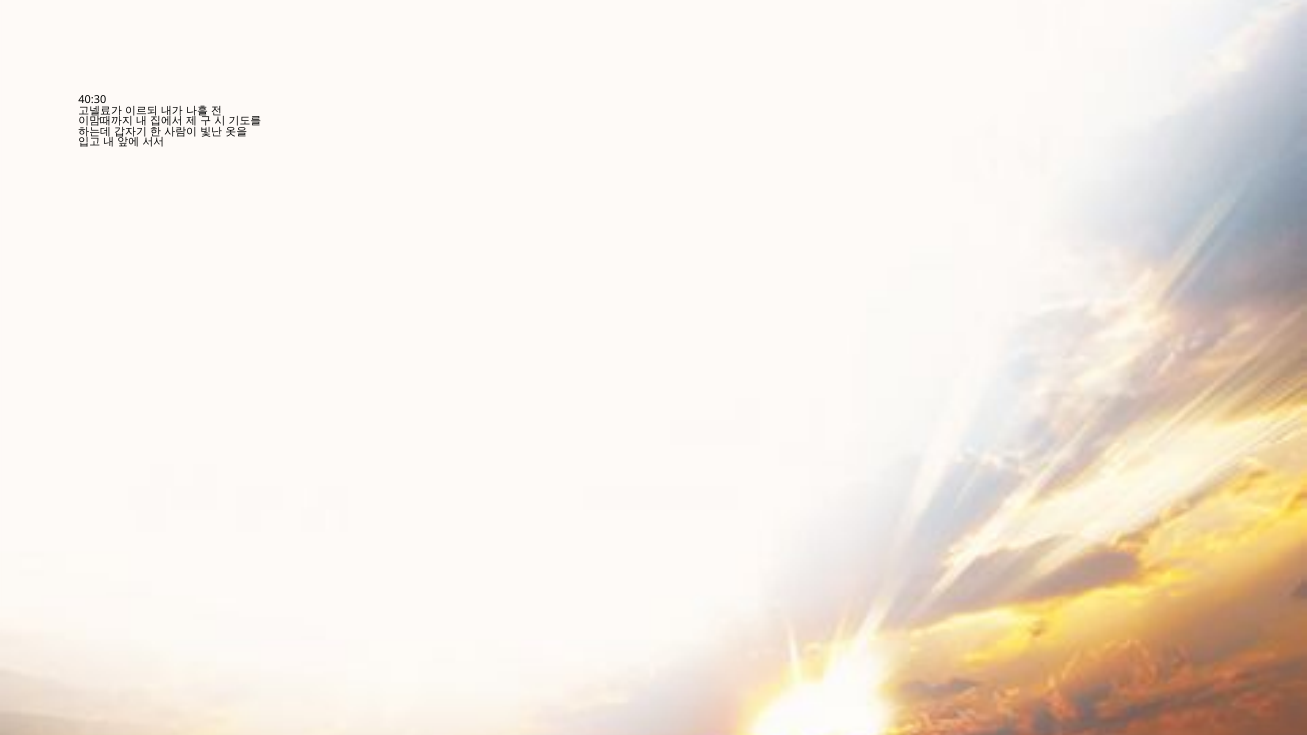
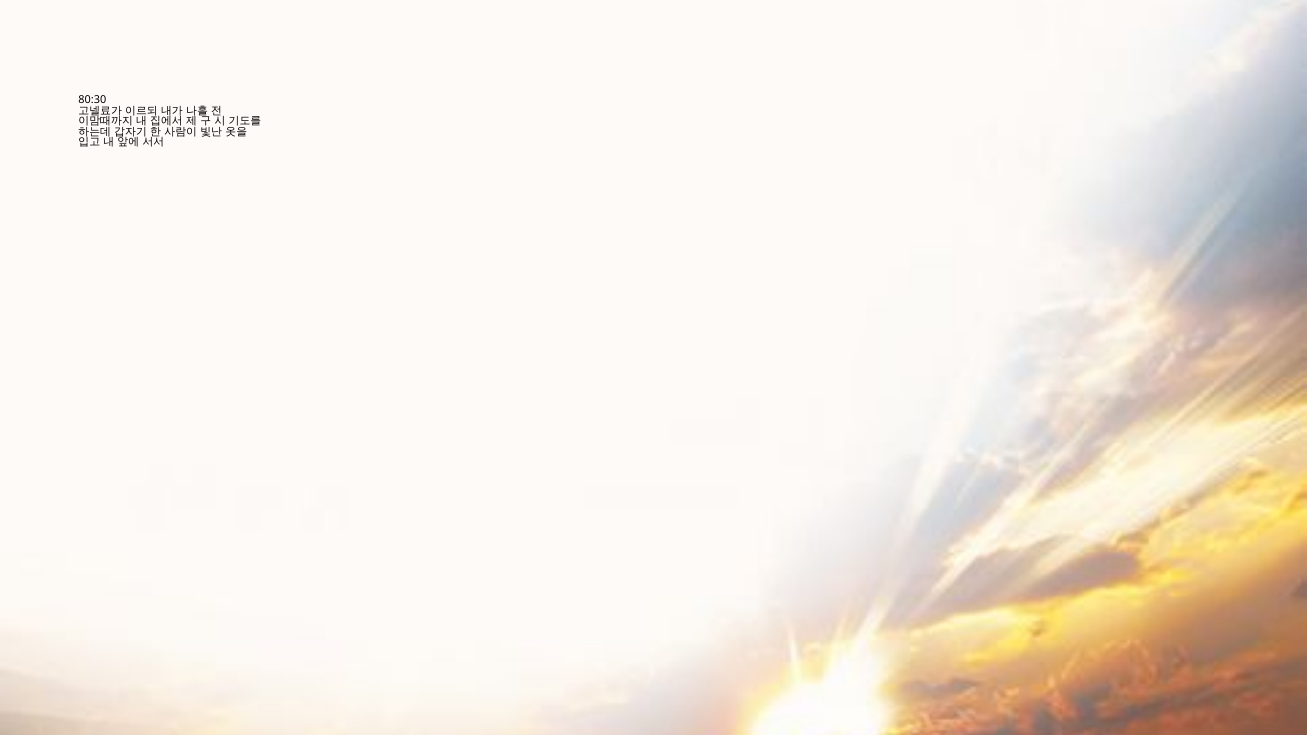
40:30: 40:30 -> 80:30
